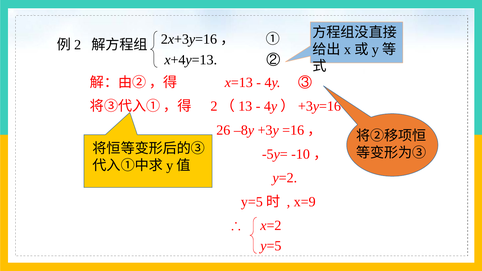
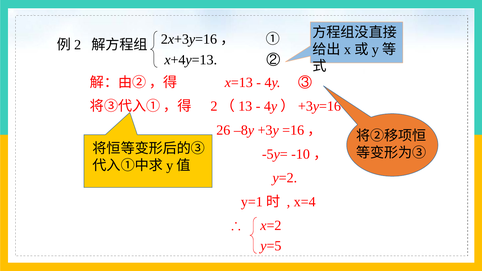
y=5 at (252, 202): y=5 -> y=1
x=9: x=9 -> x=4
